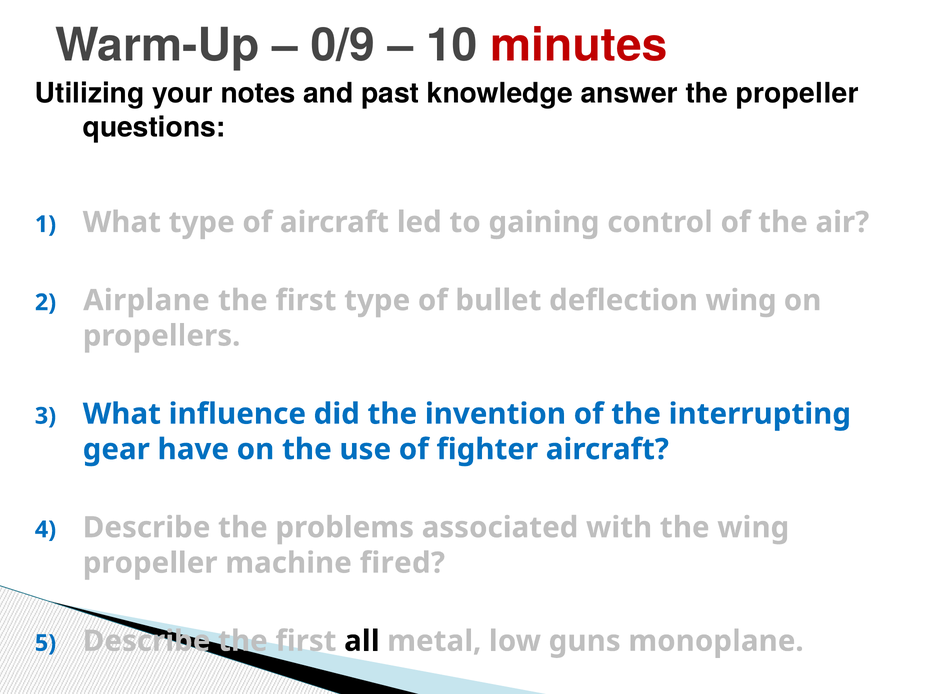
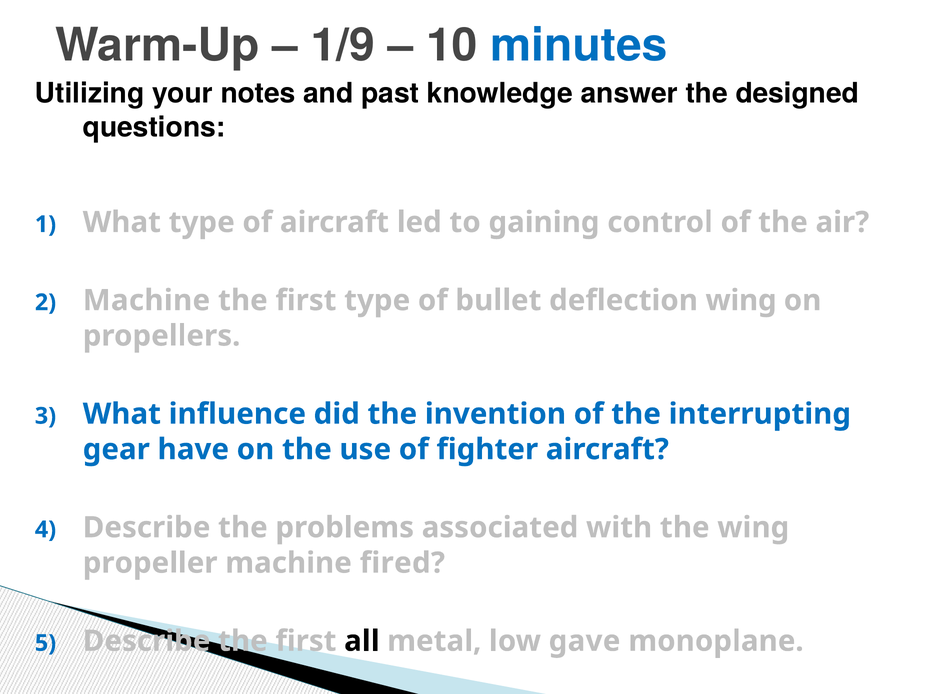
0/9: 0/9 -> 1/9
minutes colour: red -> blue
the propeller: propeller -> designed
Airplane at (146, 300): Airplane -> Machine
guns: guns -> gave
